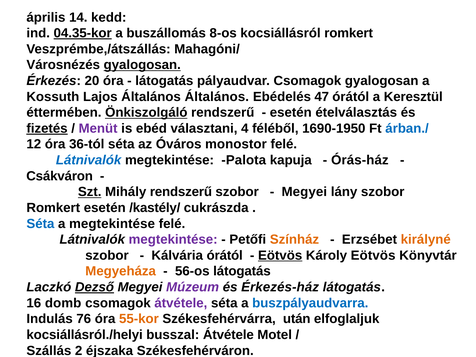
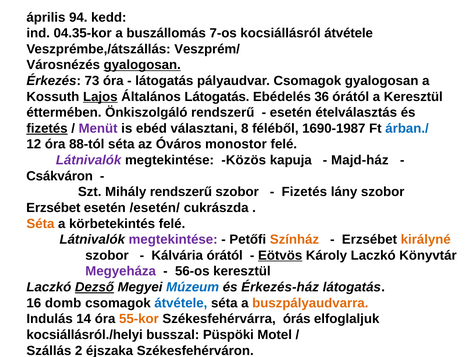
14: 14 -> 94
04.35-kor underline: present -> none
8-os: 8-os -> 7-os
kocsiállásról romkert: romkert -> átvétele
Mahagóni/: Mahagóni/ -> Veszprém/
20: 20 -> 73
Lajos underline: none -> present
Általános Általános: Általános -> Látogatás
47: 47 -> 36
Önkiszolgáló underline: present -> none
4: 4 -> 8
1690-1950: 1690-1950 -> 1690-1987
36-tól: 36-tól -> 88-tól
Látnivalók at (89, 160) colour: blue -> purple
Palota: Palota -> Közös
Órás-ház: Órás-ház -> Majd-ház
Szt underline: present -> none
Megyei at (304, 192): Megyei -> Fizetés
Romkert at (53, 208): Romkert -> Erzsébet
/kastély/: /kastély/ -> /esetén/
Séta at (40, 224) colour: blue -> orange
a megtekintése: megtekintése -> körbetekintés
Károly Eötvös: Eötvös -> Laczkó
Megyeháza colour: orange -> purple
56-os látogatás: látogatás -> keresztül
Múzeum colour: purple -> blue
átvétele at (181, 303) colour: purple -> blue
buszpályaudvarra colour: blue -> orange
76: 76 -> 14
után: után -> órás
busszal Átvétele: Átvétele -> Püspöki
